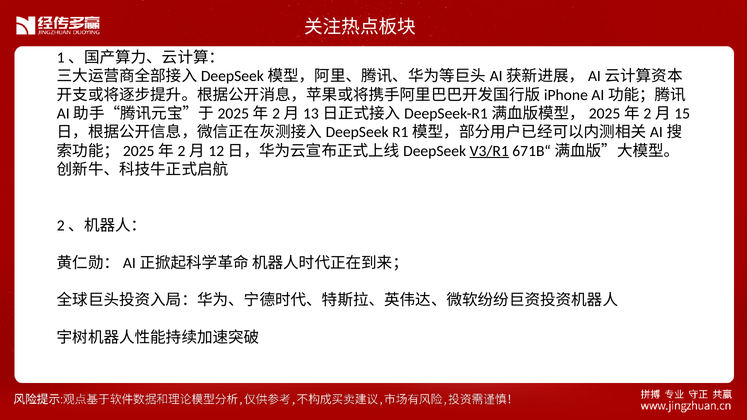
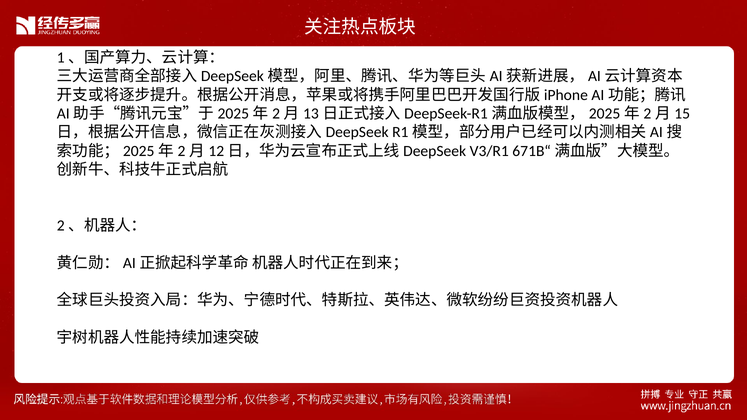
V3/R1 underline: present -> none
